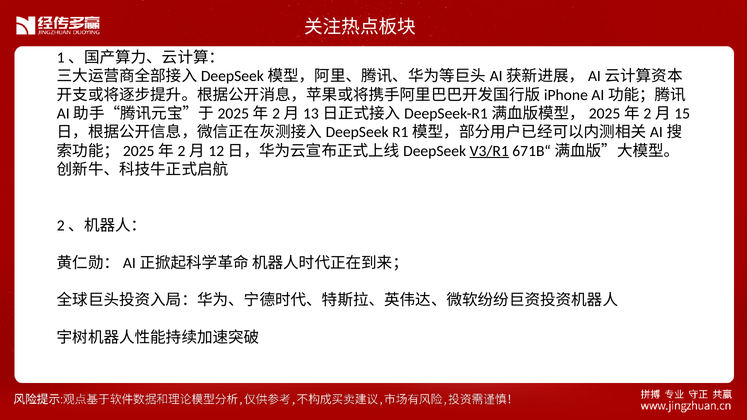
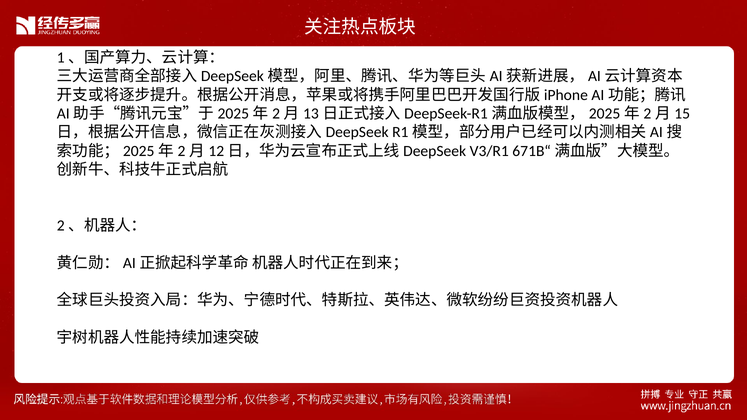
V3/R1 underline: present -> none
